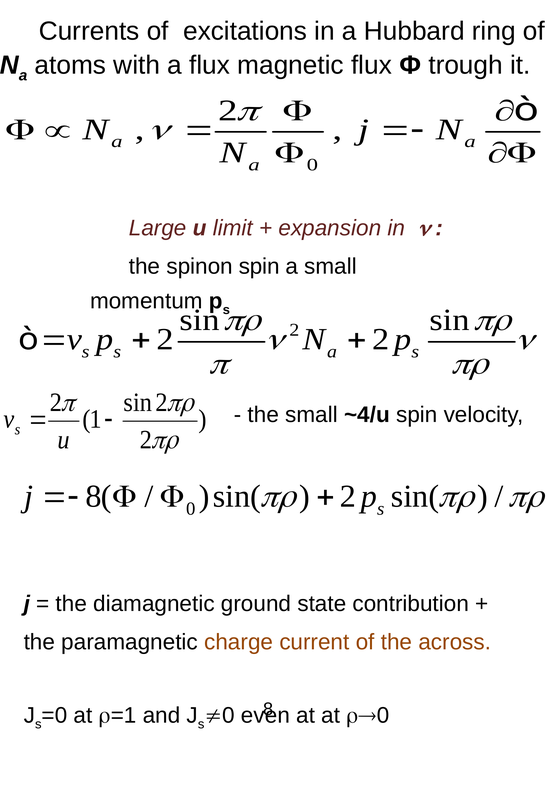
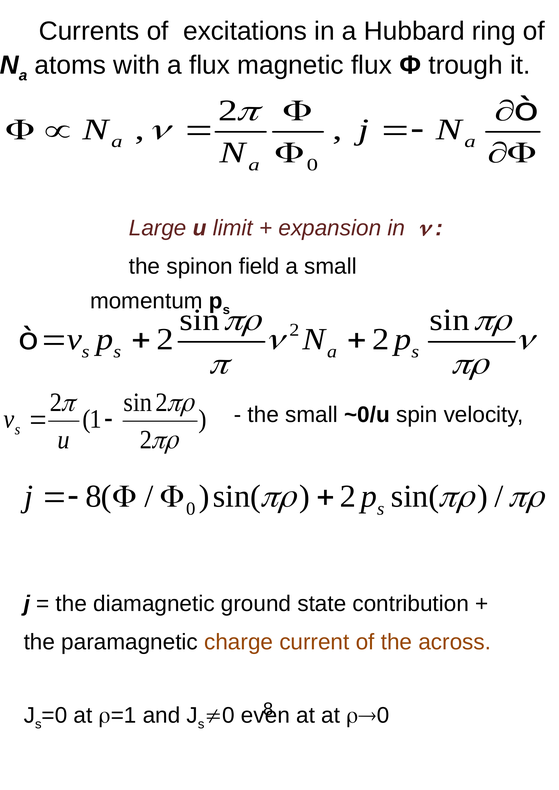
spinon spin: spin -> field
~4/u: ~4/u -> ~0/u
